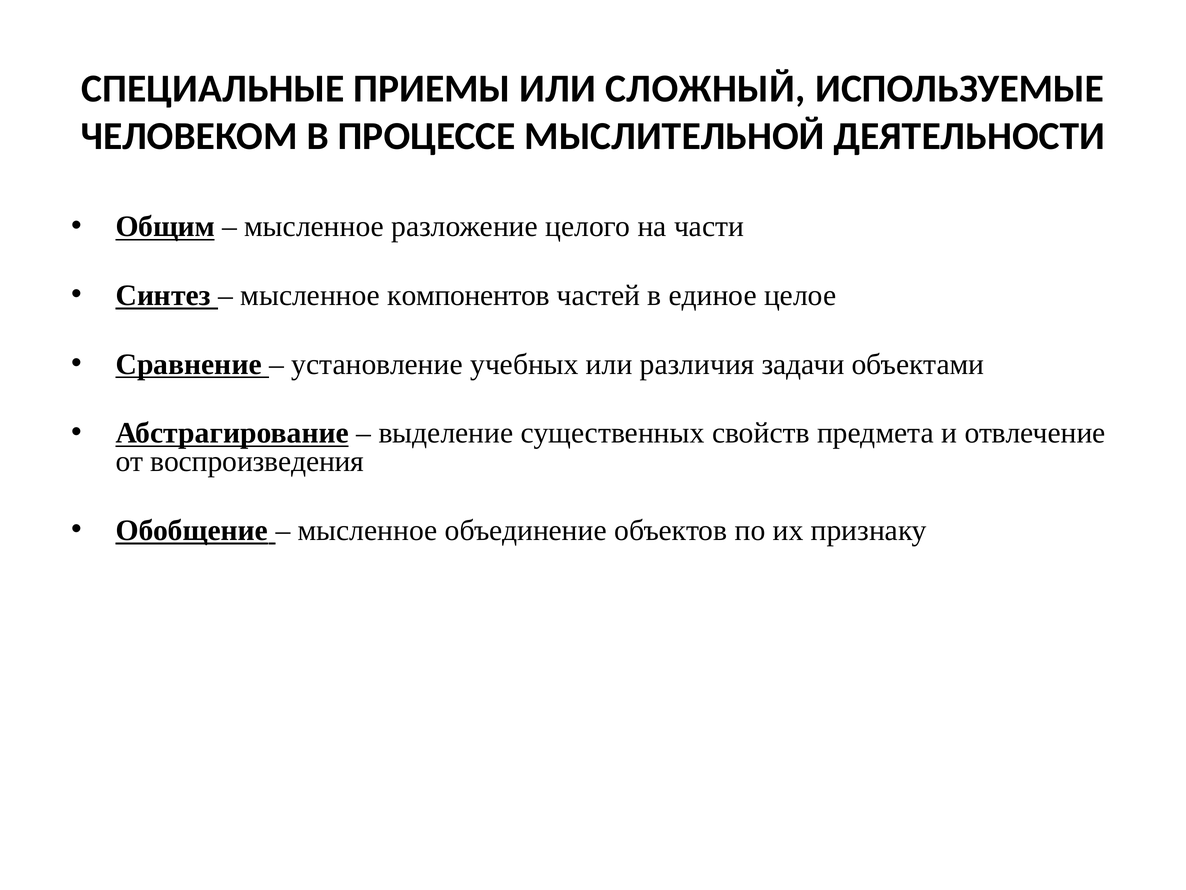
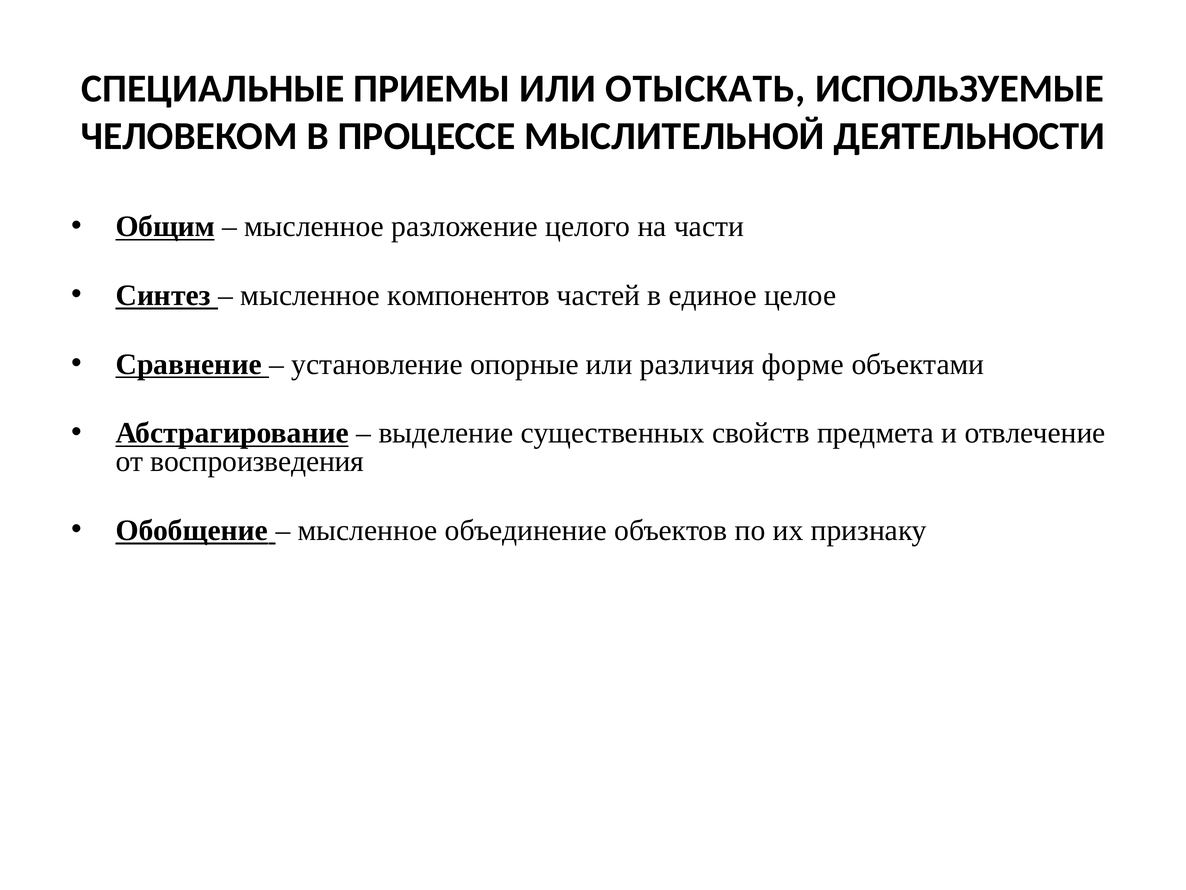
СЛОЖНЫЙ: СЛОЖНЫЙ -> ОТЫСКАТЬ
учебных: учебных -> опорные
задачи: задачи -> форме
